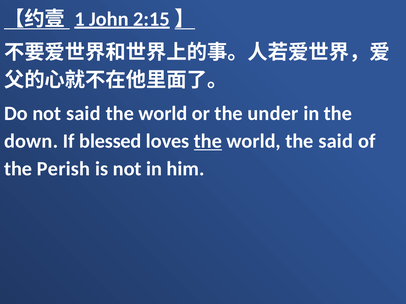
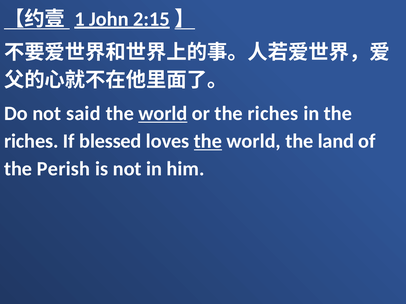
world at (163, 114) underline: none -> present
or the under: under -> riches
down at (31, 141): down -> riches
the said: said -> land
